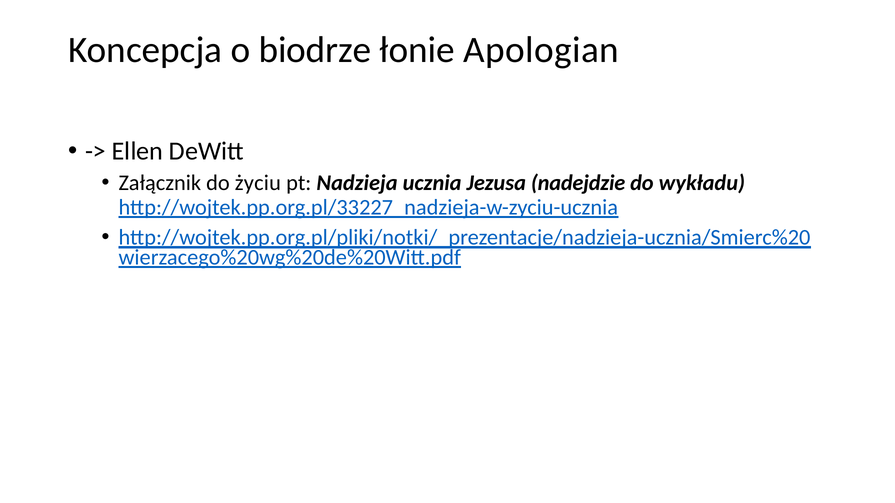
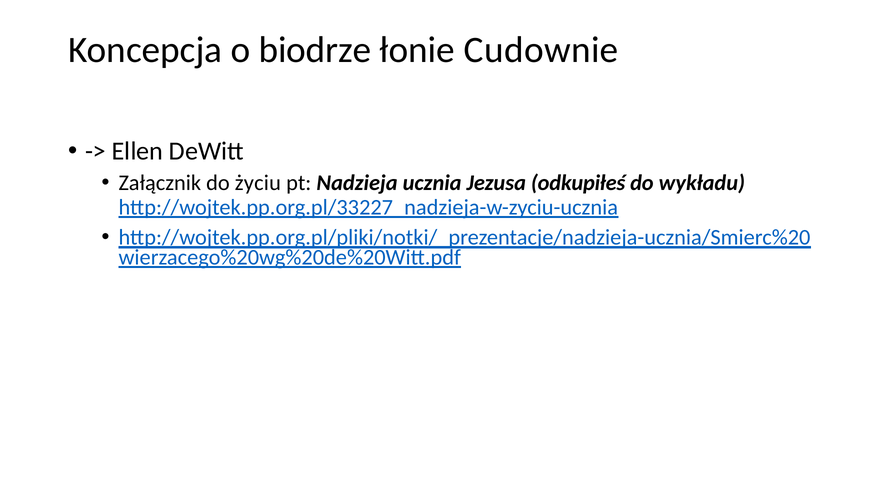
Apologian: Apologian -> Cudownie
nadejdzie: nadejdzie -> odkupiłeś
